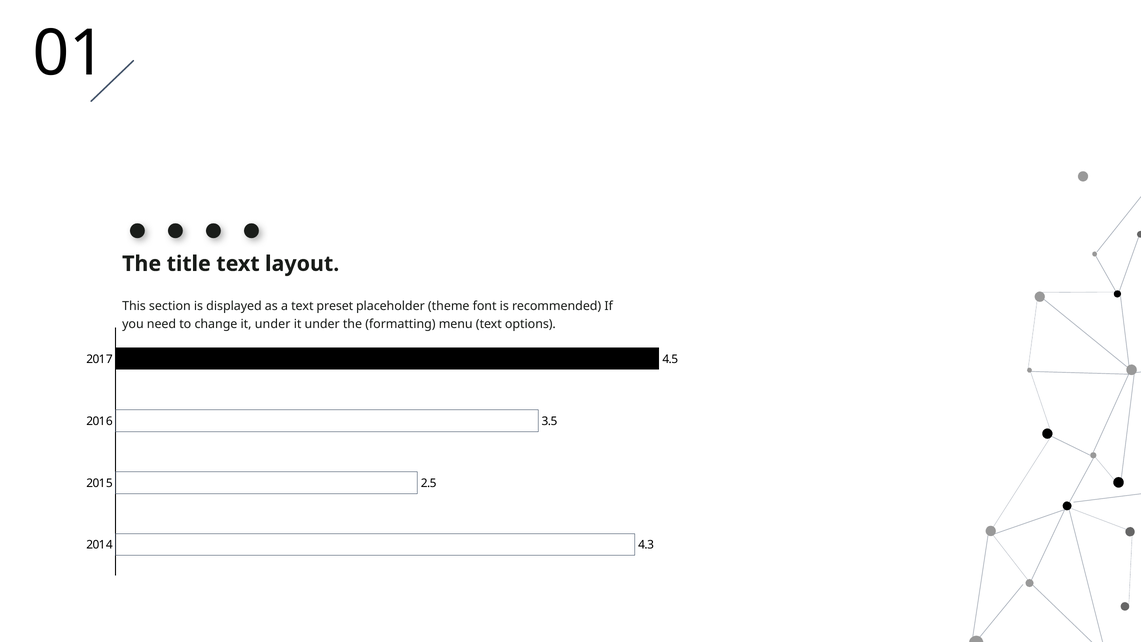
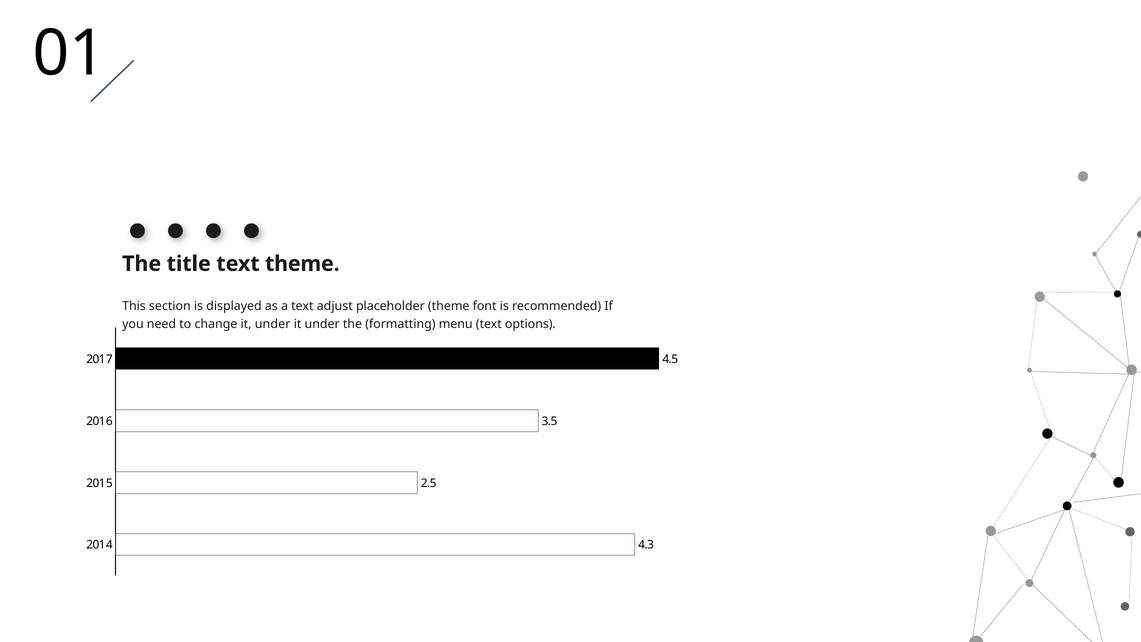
text layout: layout -> theme
preset: preset -> adjust
